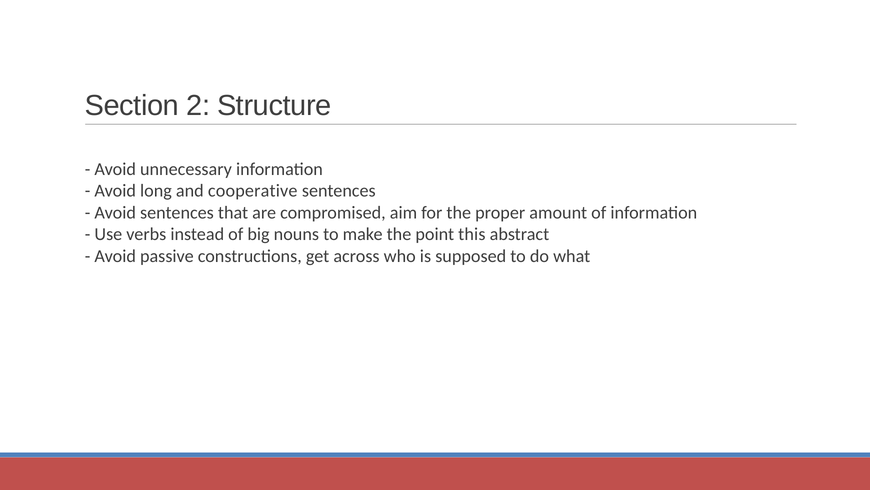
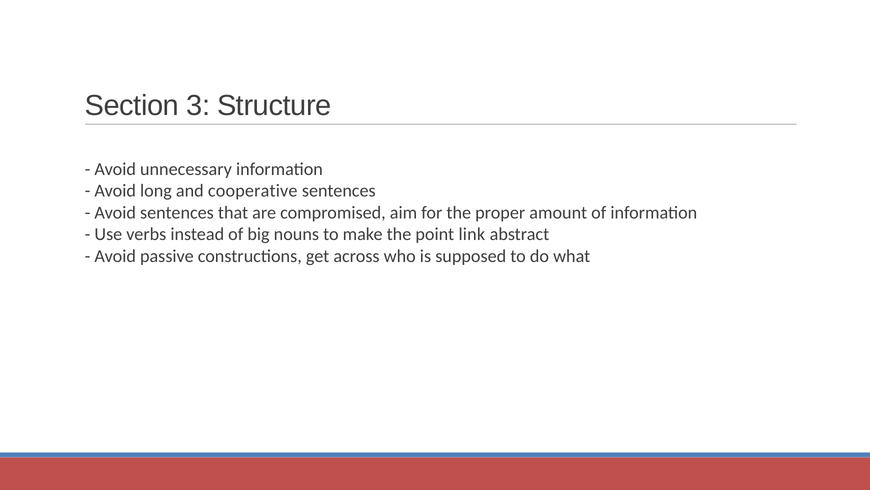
2: 2 -> 3
this: this -> link
